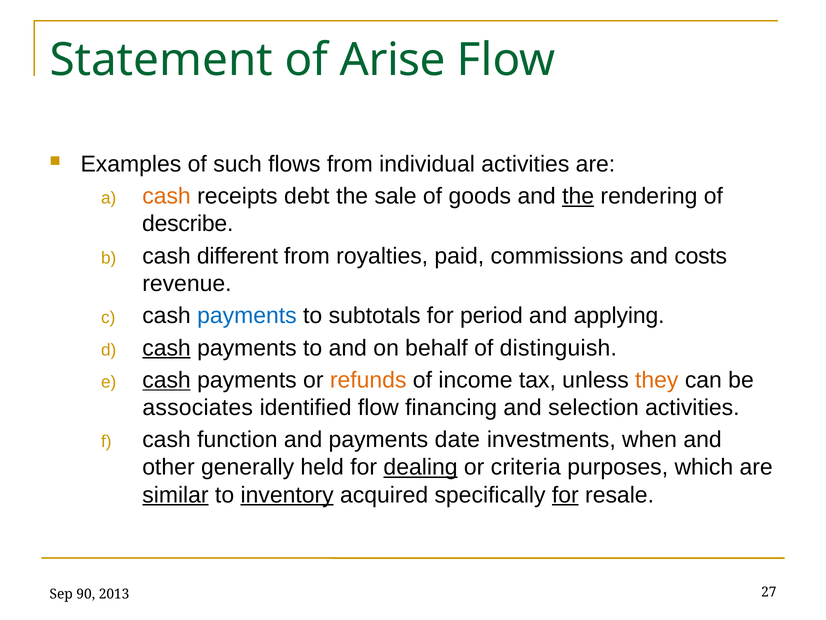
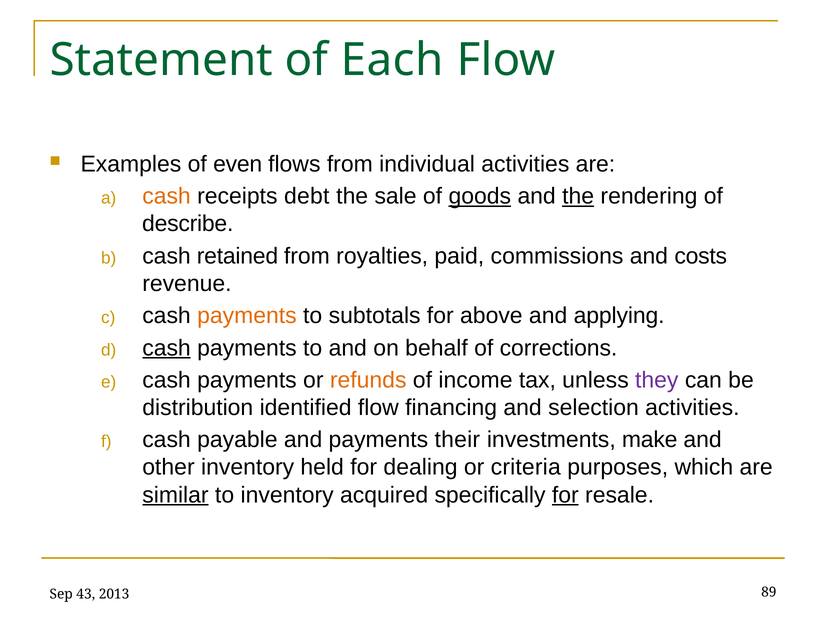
Arise: Arise -> Each
such: such -> even
goods underline: none -> present
different: different -> retained
payments at (247, 316) colour: blue -> orange
period: period -> above
distinguish: distinguish -> corrections
cash at (167, 380) underline: present -> none
they colour: orange -> purple
associates: associates -> distribution
function: function -> payable
date: date -> their
when: when -> make
other generally: generally -> inventory
dealing underline: present -> none
inventory at (287, 495) underline: present -> none
90: 90 -> 43
27: 27 -> 89
